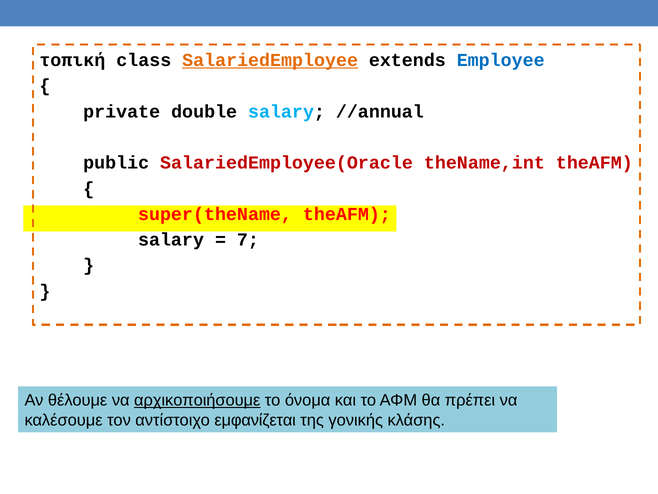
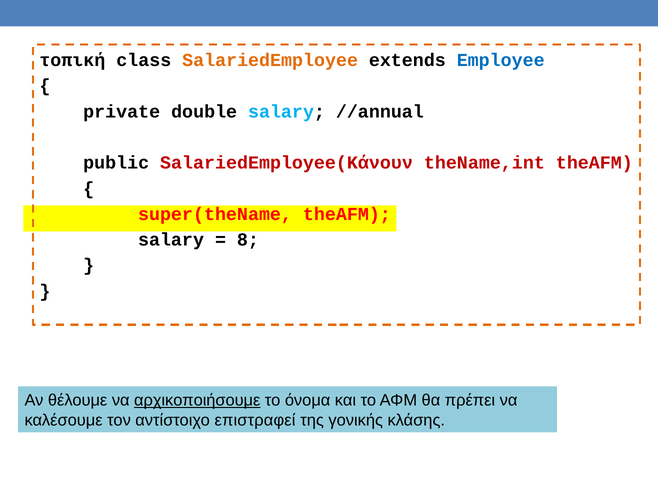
SalariedEmployee underline: present -> none
SalariedEmployee(Oracle: SalariedEmployee(Oracle -> SalariedEmployee(Κάνουν
7: 7 -> 8
εμφανίζεται: εμφανίζεται -> επιστραφεί
